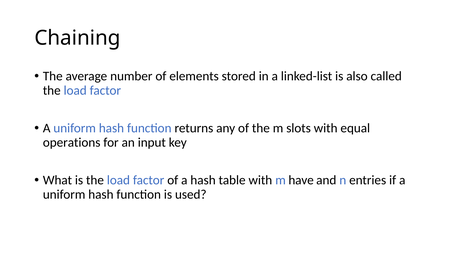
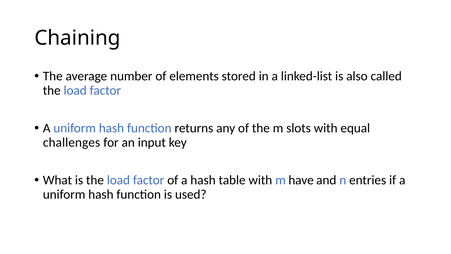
operations: operations -> challenges
